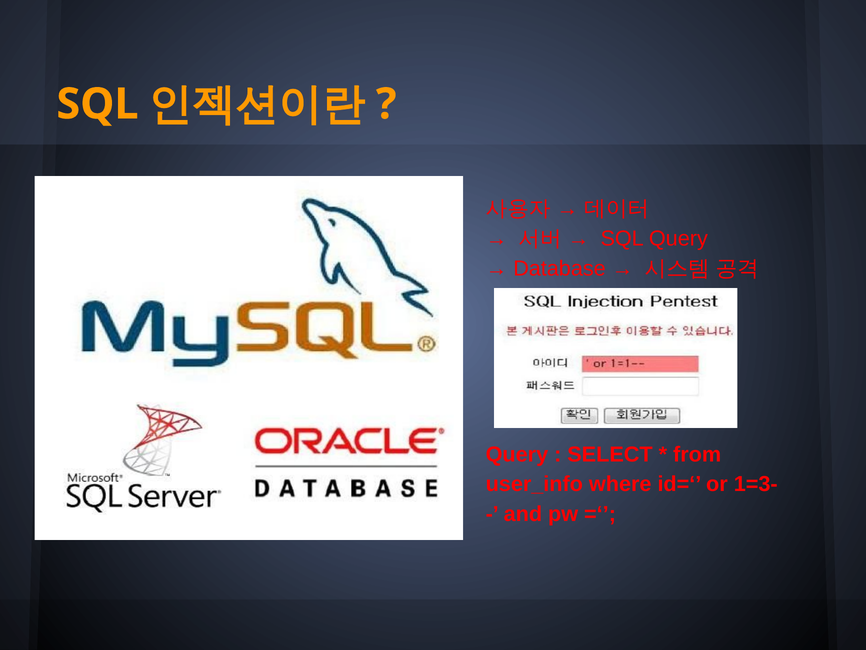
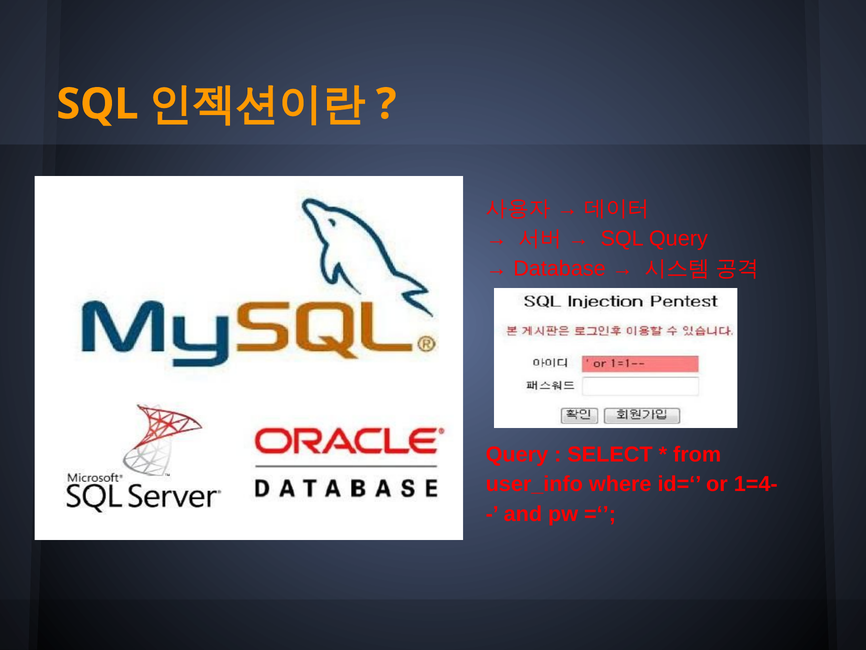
1=3-: 1=3- -> 1=4-
